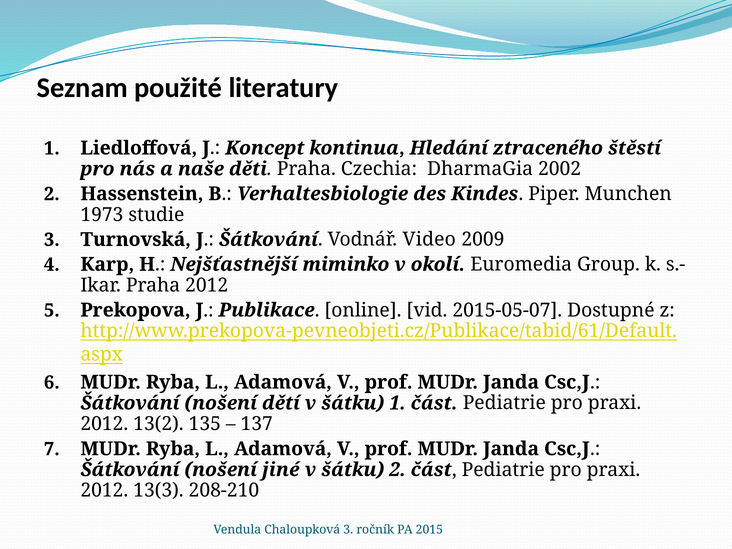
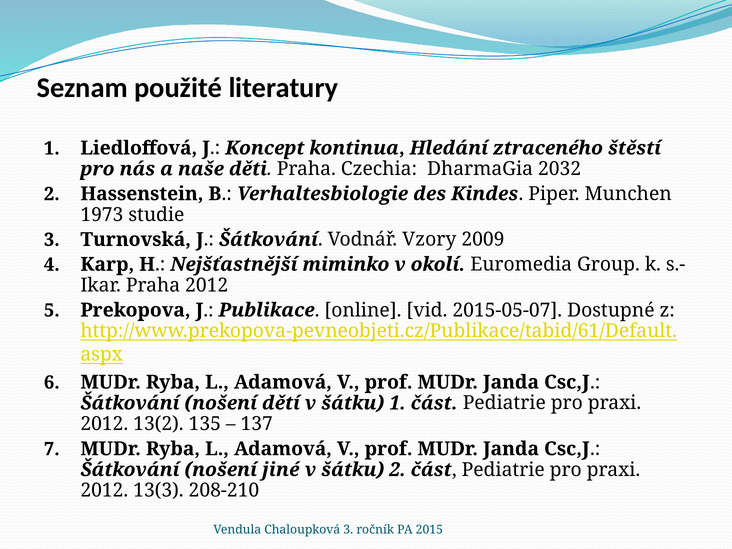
2002: 2002 -> 2032
Video: Video -> Vzory
